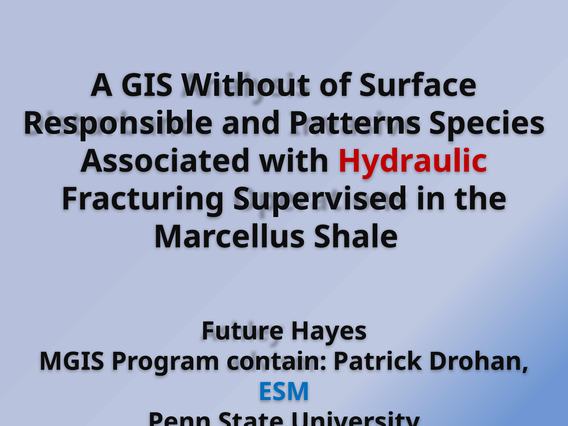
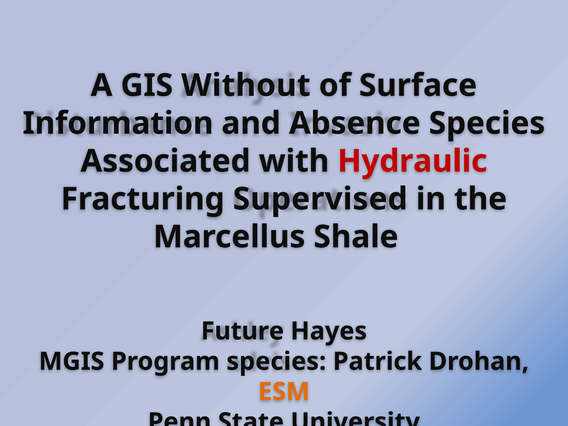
Responsible: Responsible -> Information
Patterns: Patterns -> Absence
Program contain: contain -> species
ESM colour: blue -> orange
